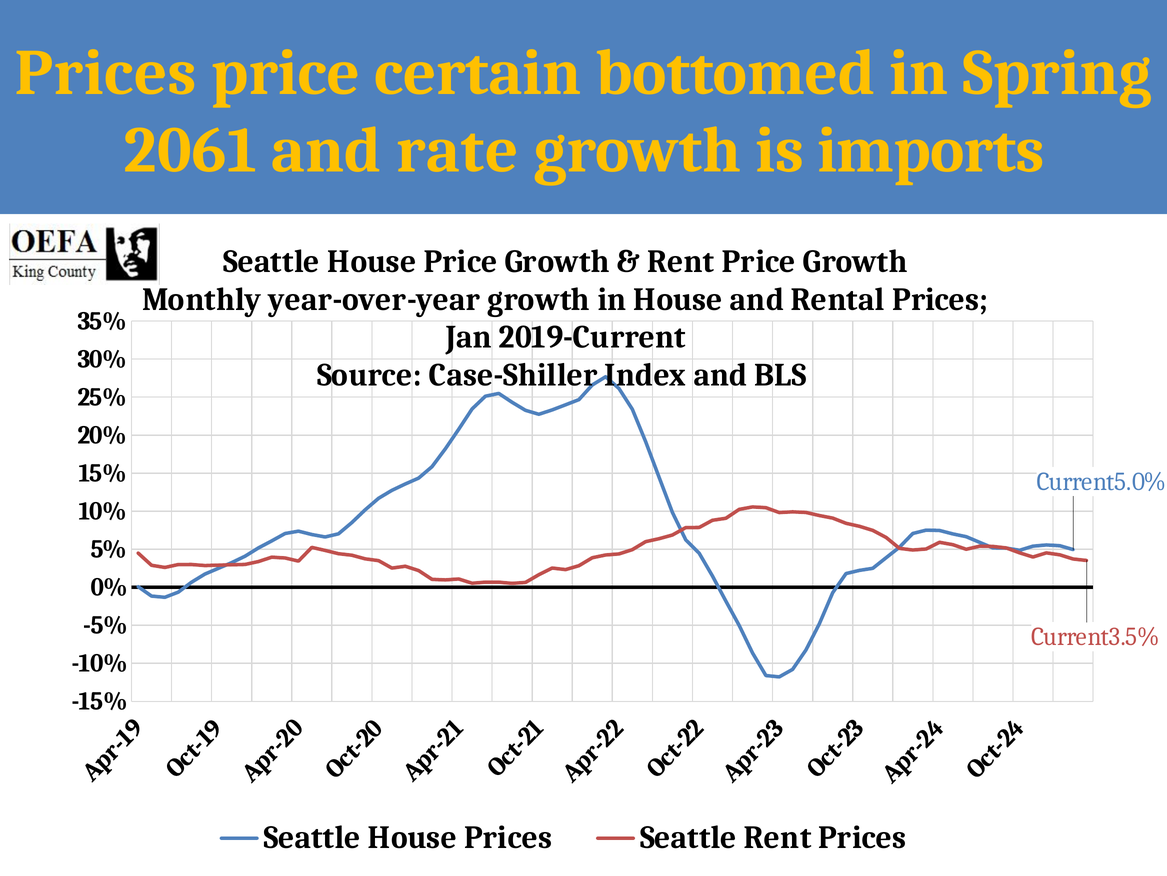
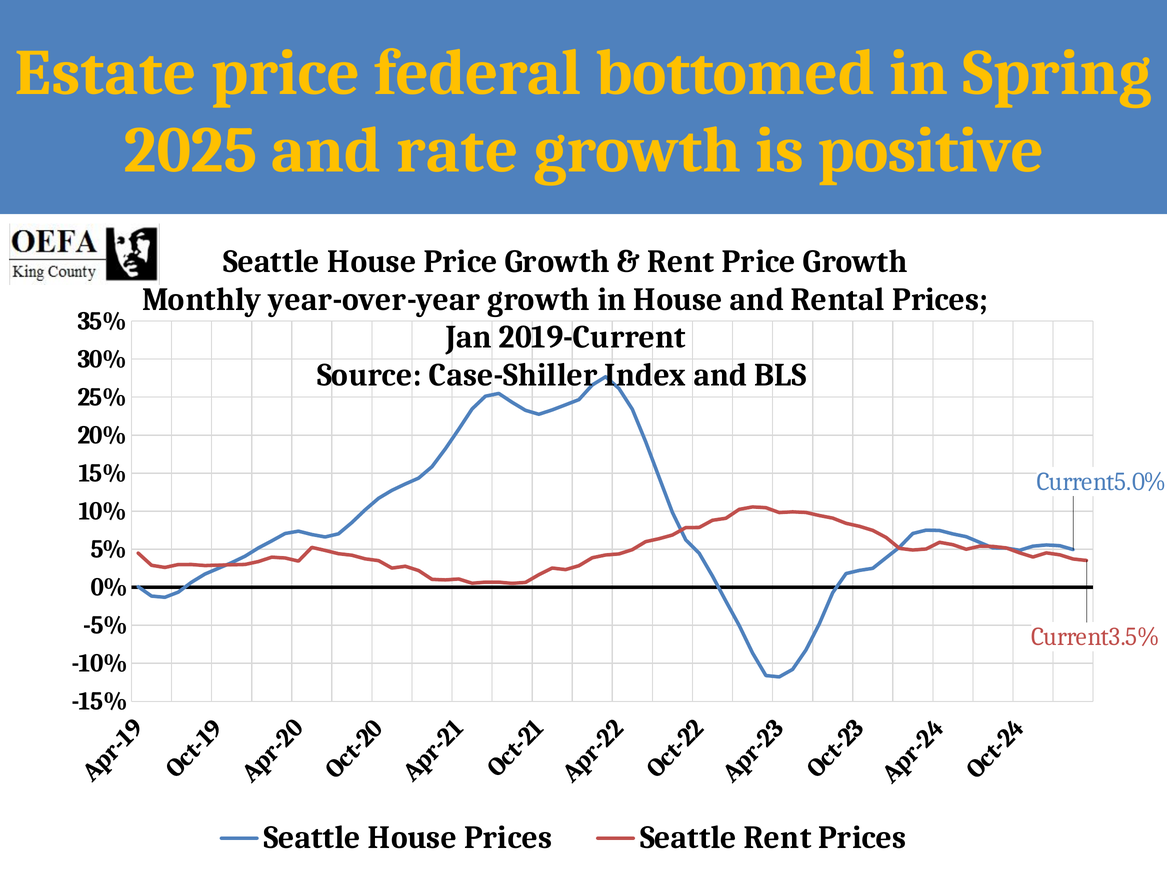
Prices at (106, 73): Prices -> Estate
certain: certain -> federal
2061: 2061 -> 2025
imports: imports -> positive
